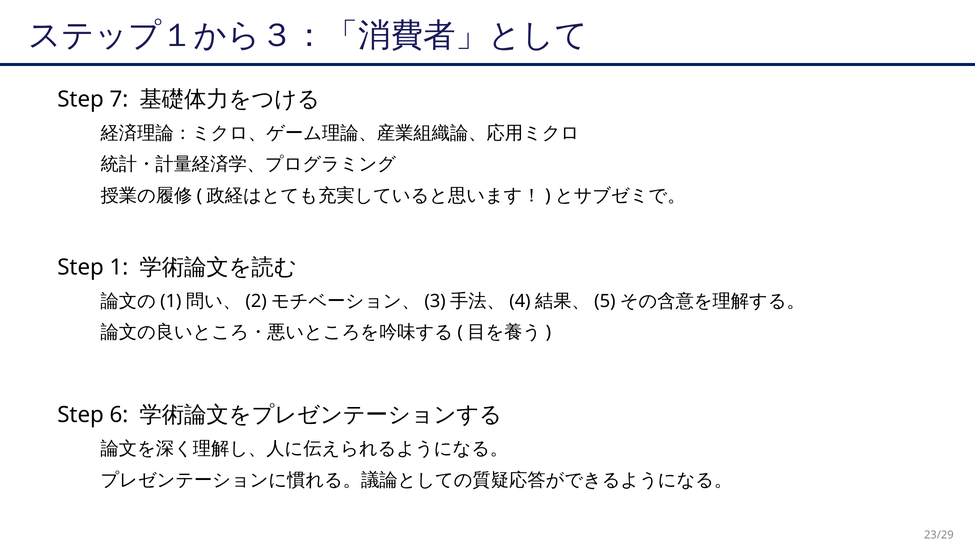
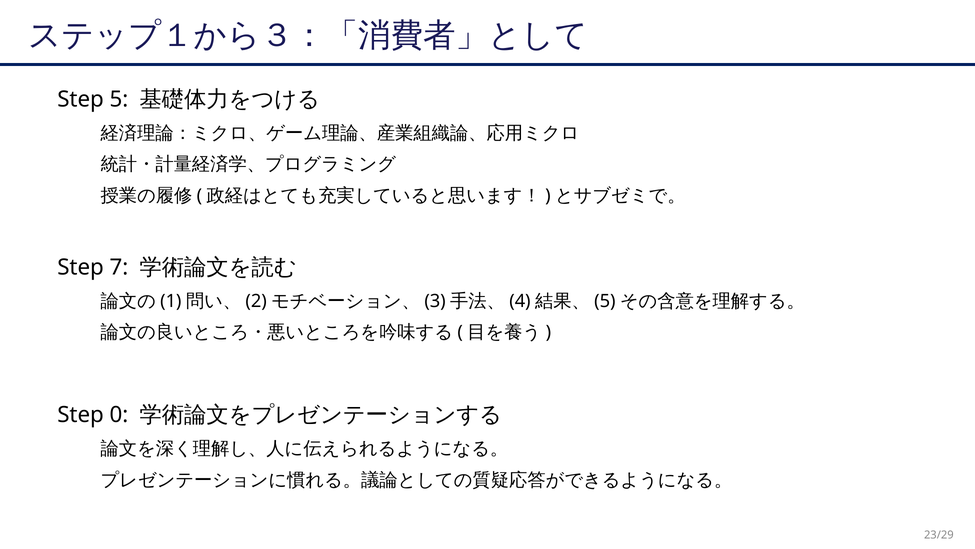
7: 7 -> 5
1: 1 -> 7
6: 6 -> 0
